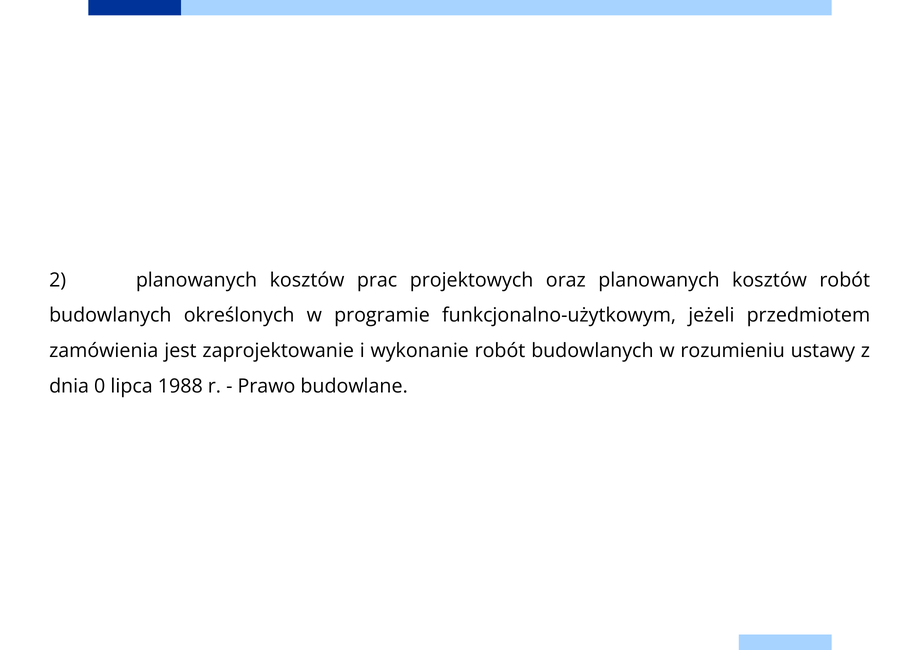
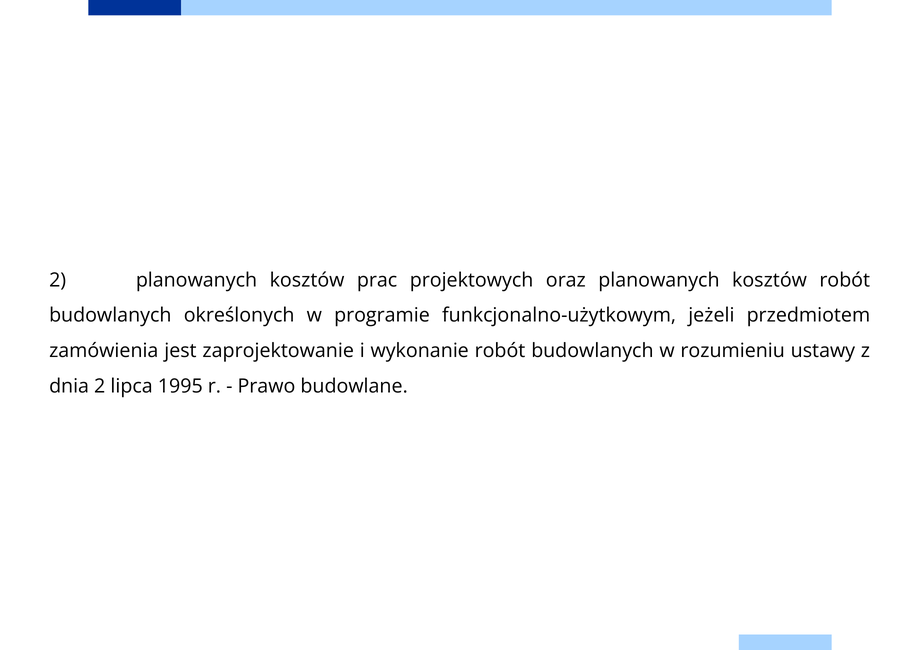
dnia 0: 0 -> 2
1988: 1988 -> 1995
